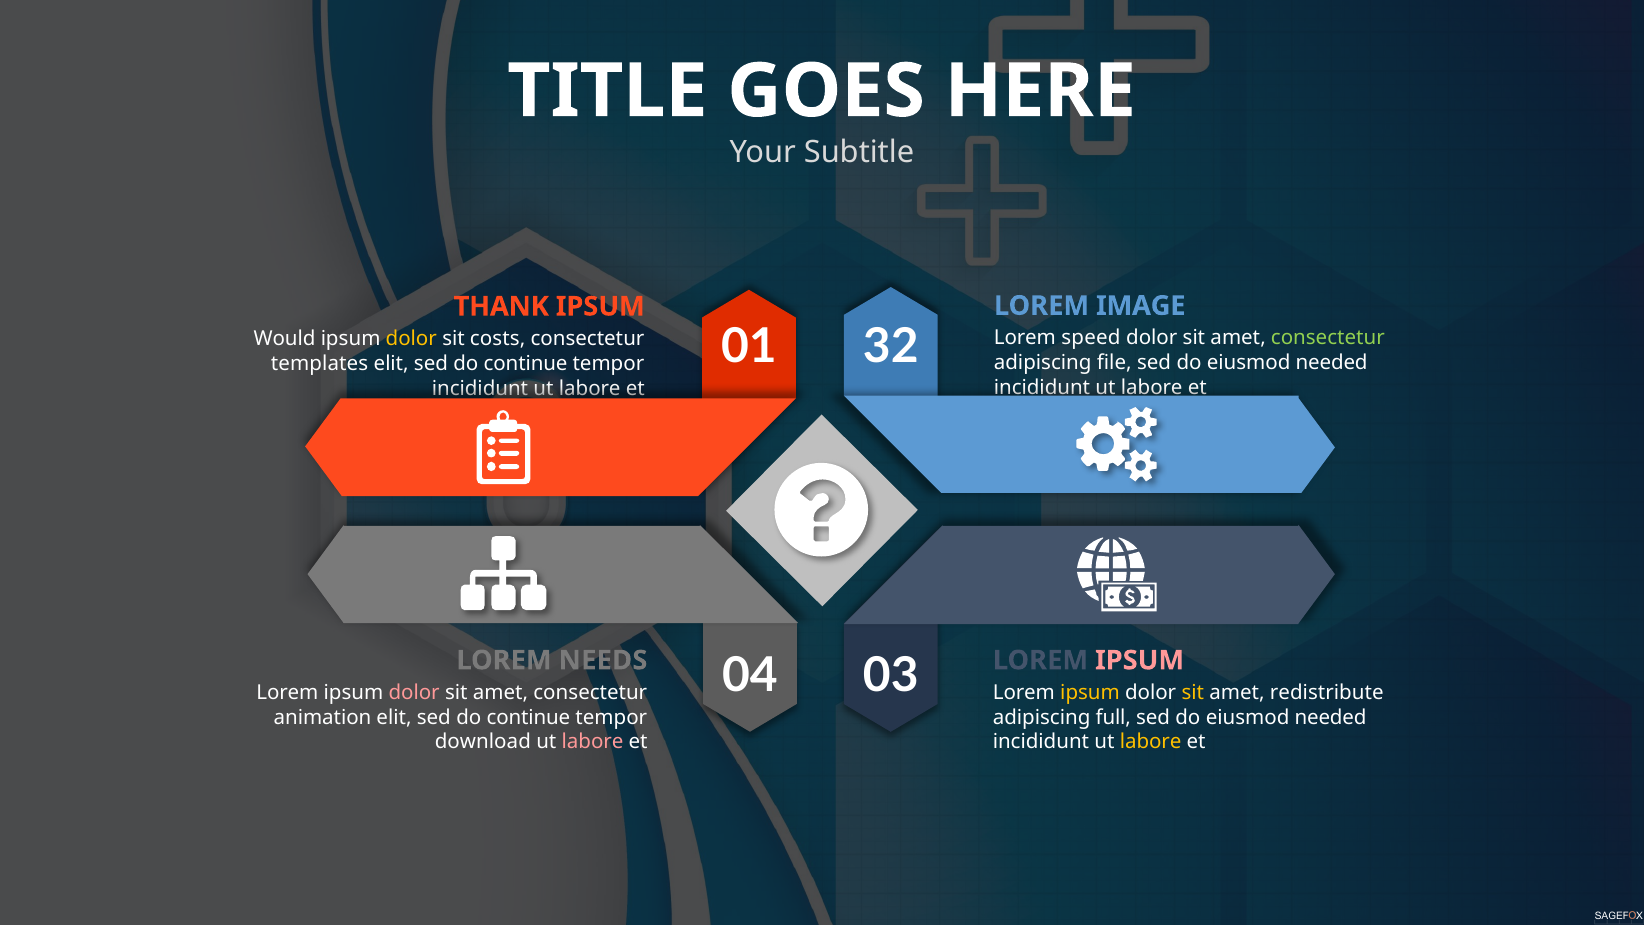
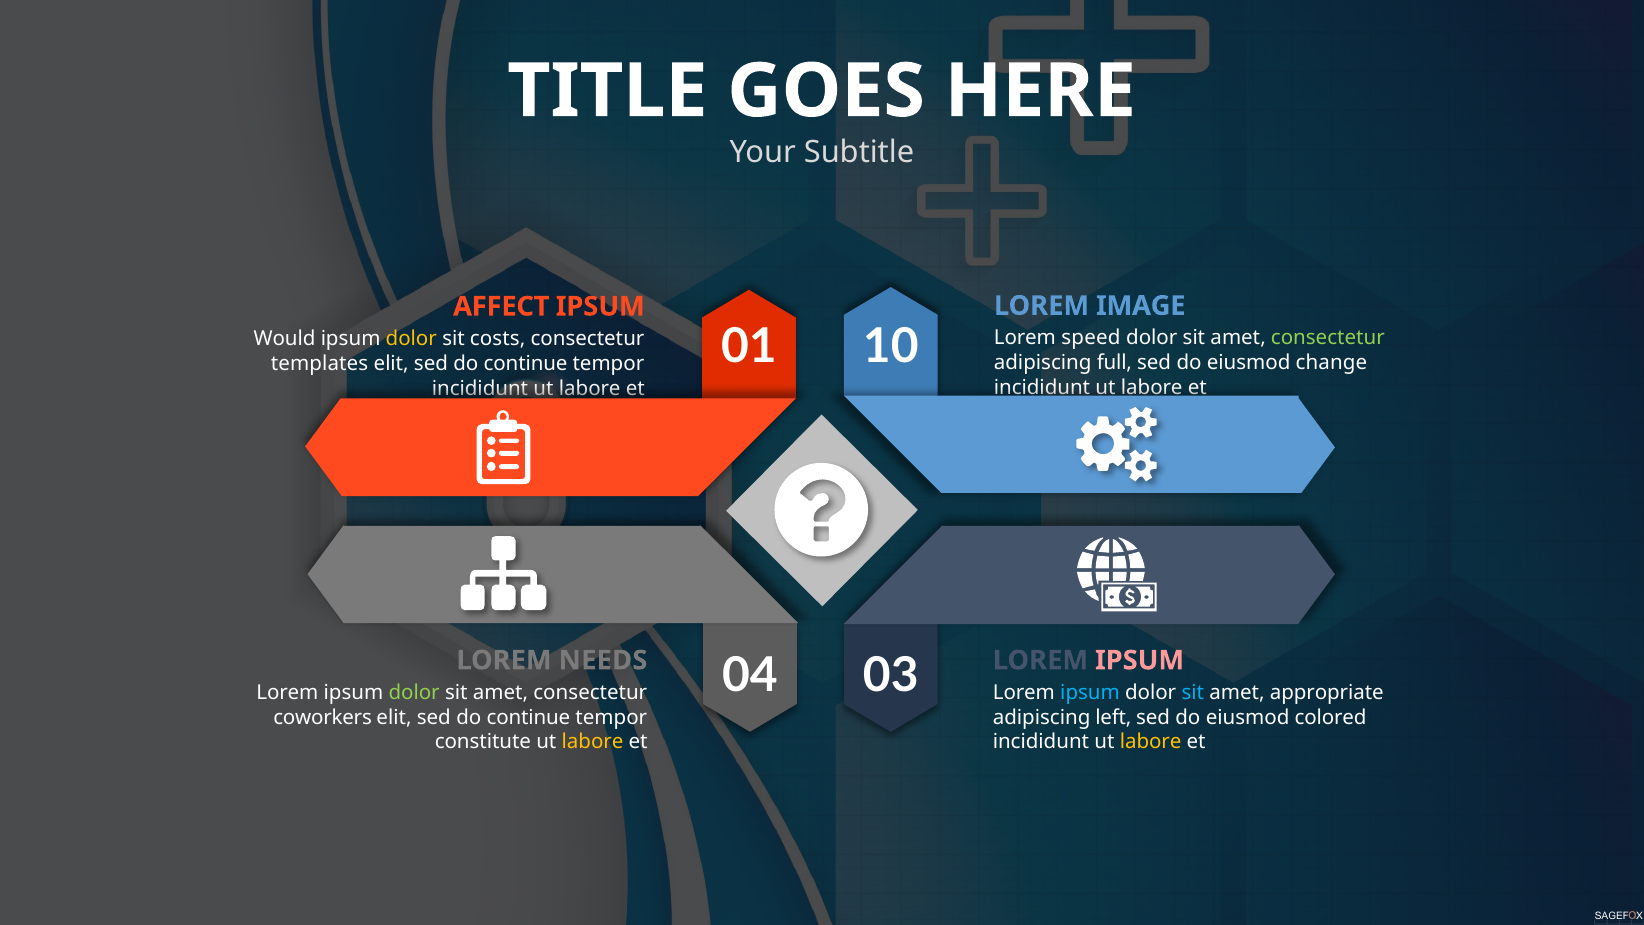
THANK: THANK -> AFFECT
32: 32 -> 10
file: file -> full
needed at (1332, 363): needed -> change
dolor at (414, 693) colour: pink -> light green
ipsum at (1090, 693) colour: yellow -> light blue
sit at (1193, 693) colour: yellow -> light blue
redistribute: redistribute -> appropriate
animation: animation -> coworkers
full: full -> left
needed at (1331, 717): needed -> colored
download: download -> constitute
labore at (593, 742) colour: pink -> yellow
